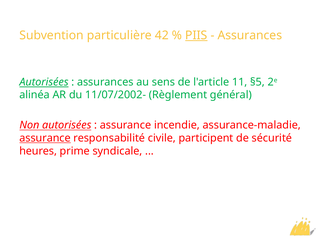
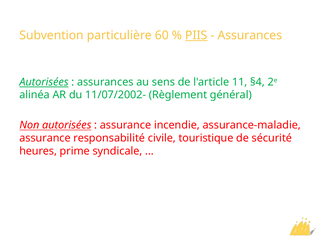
42: 42 -> 60
§5: §5 -> §4
assurance at (45, 138) underline: present -> none
participent: participent -> touristique
